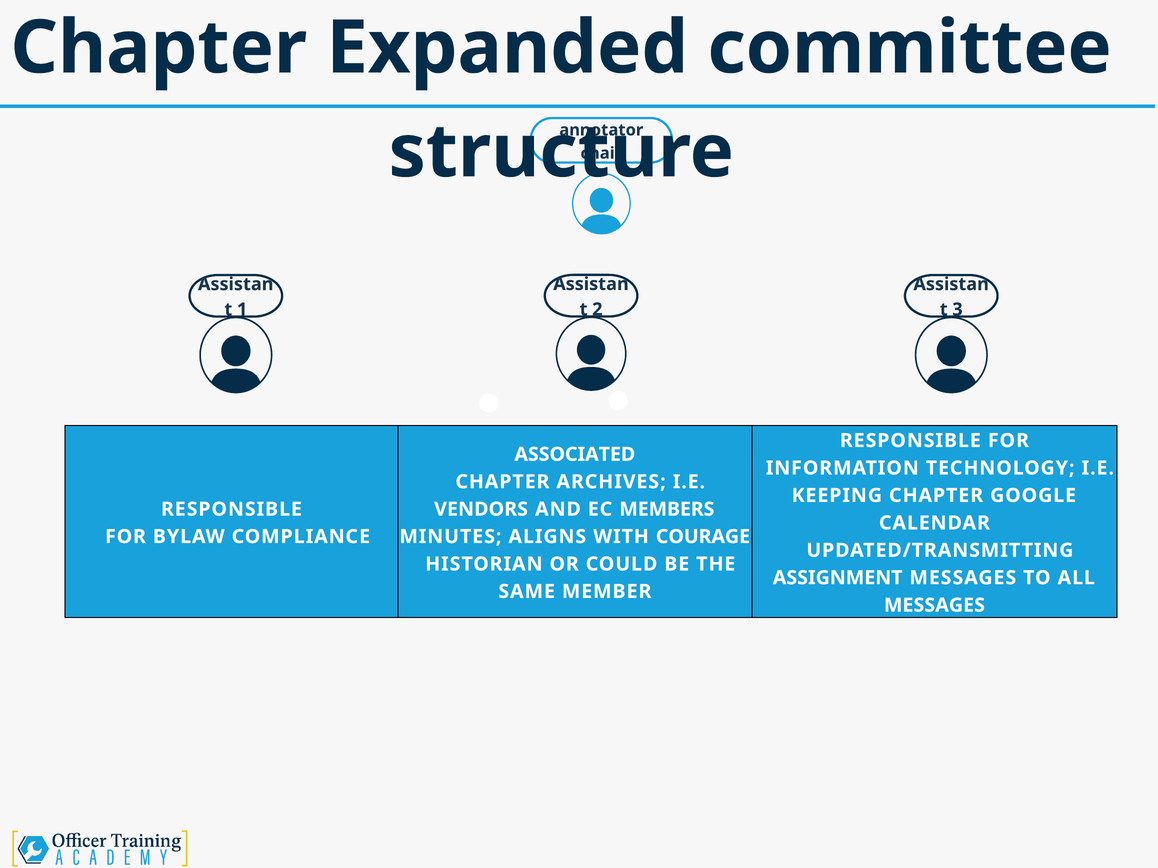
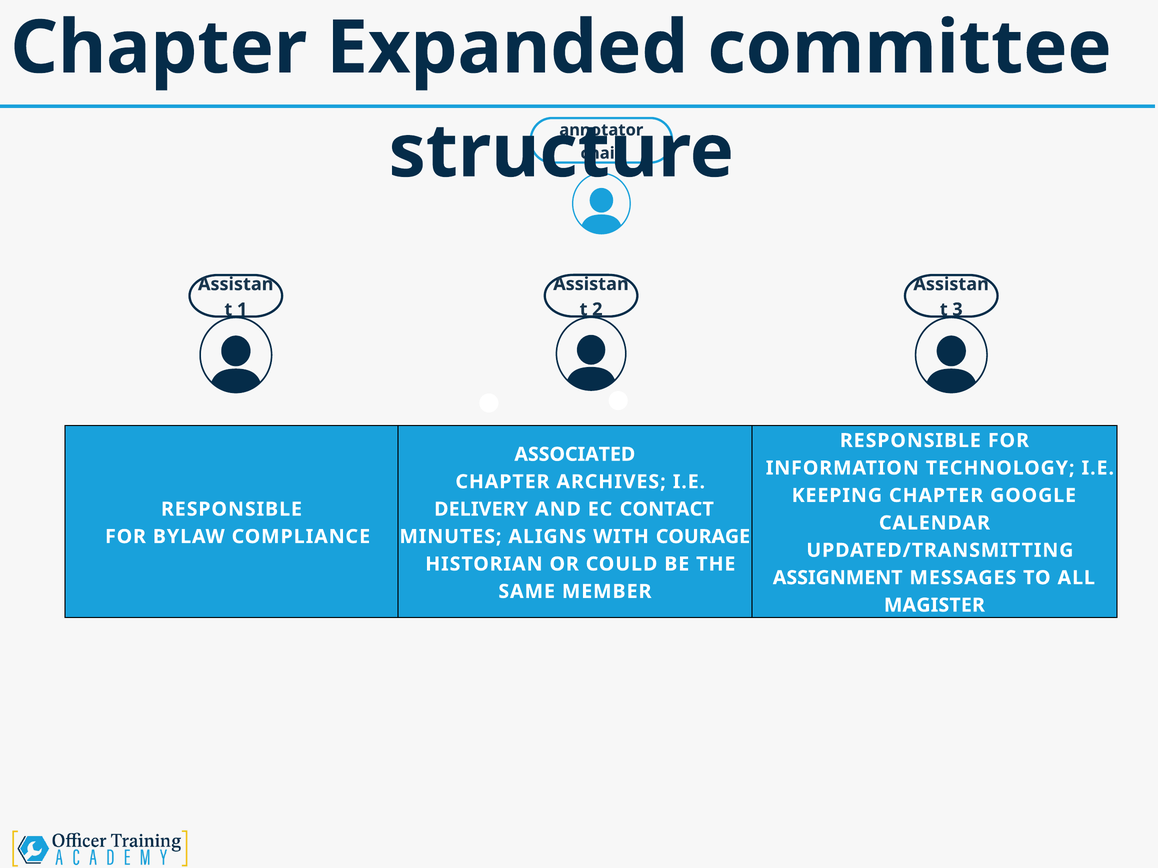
VENDORS: VENDORS -> DELIVERY
MEMBERS: MEMBERS -> CONTACT
MESSAGES at (934, 606): MESSAGES -> MAGISTER
